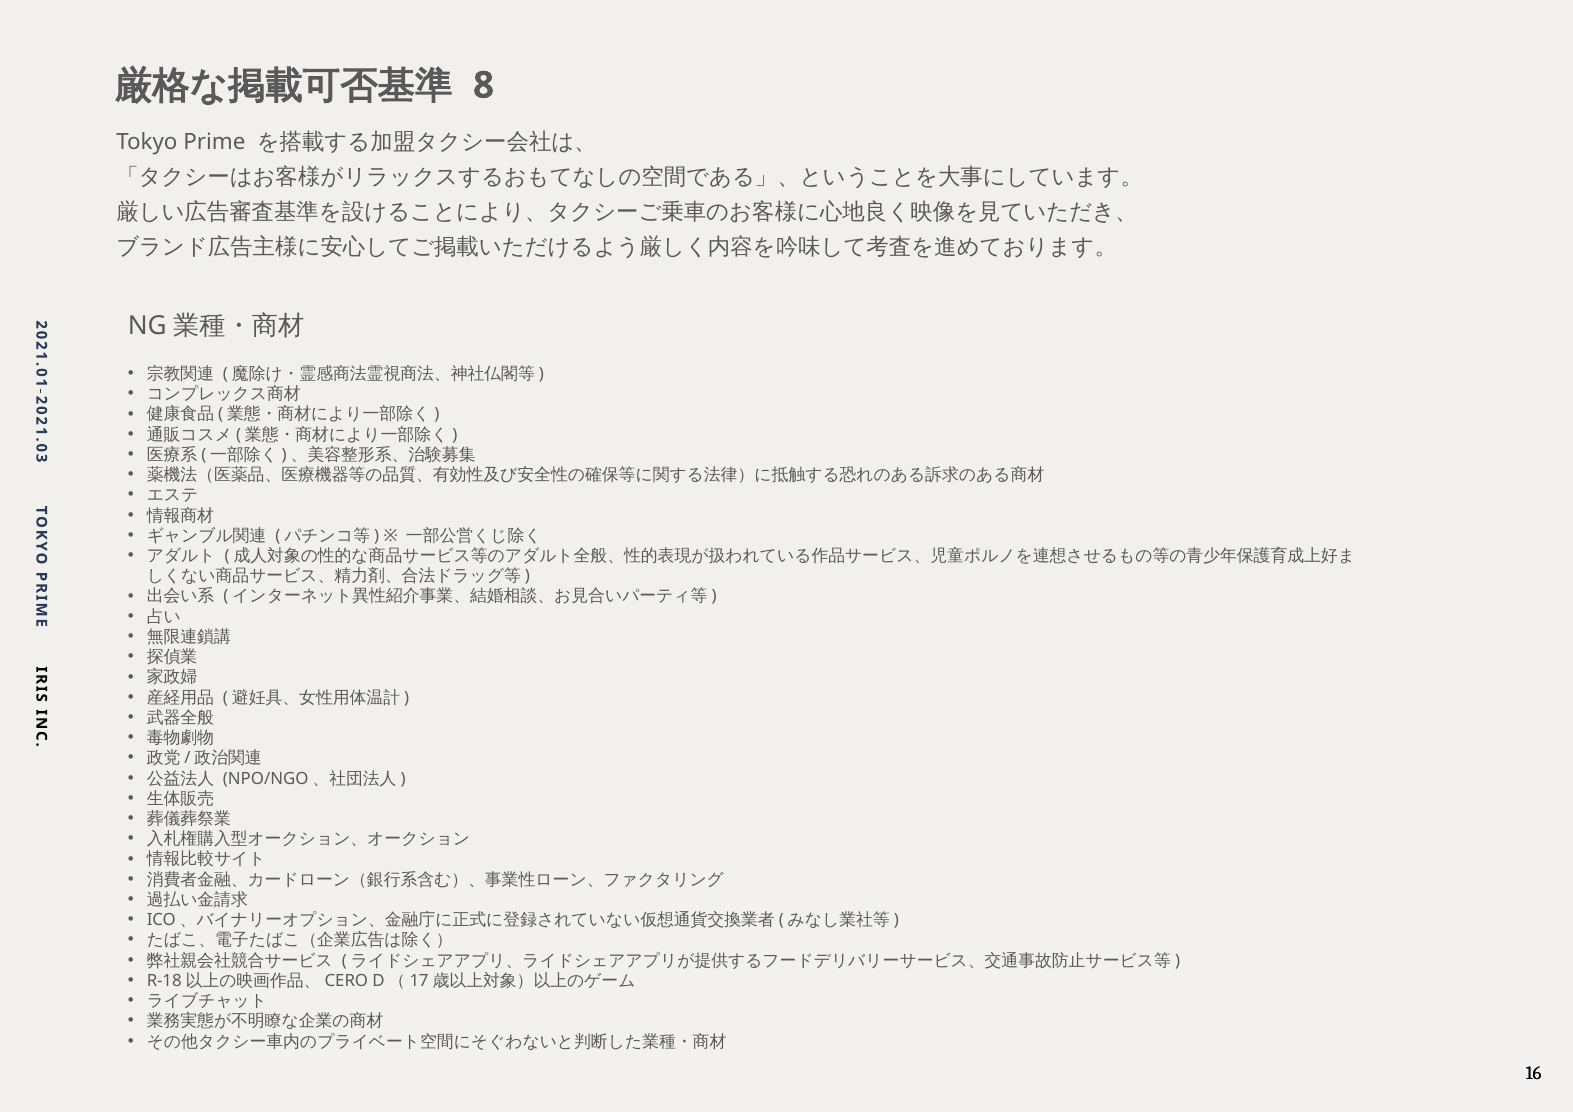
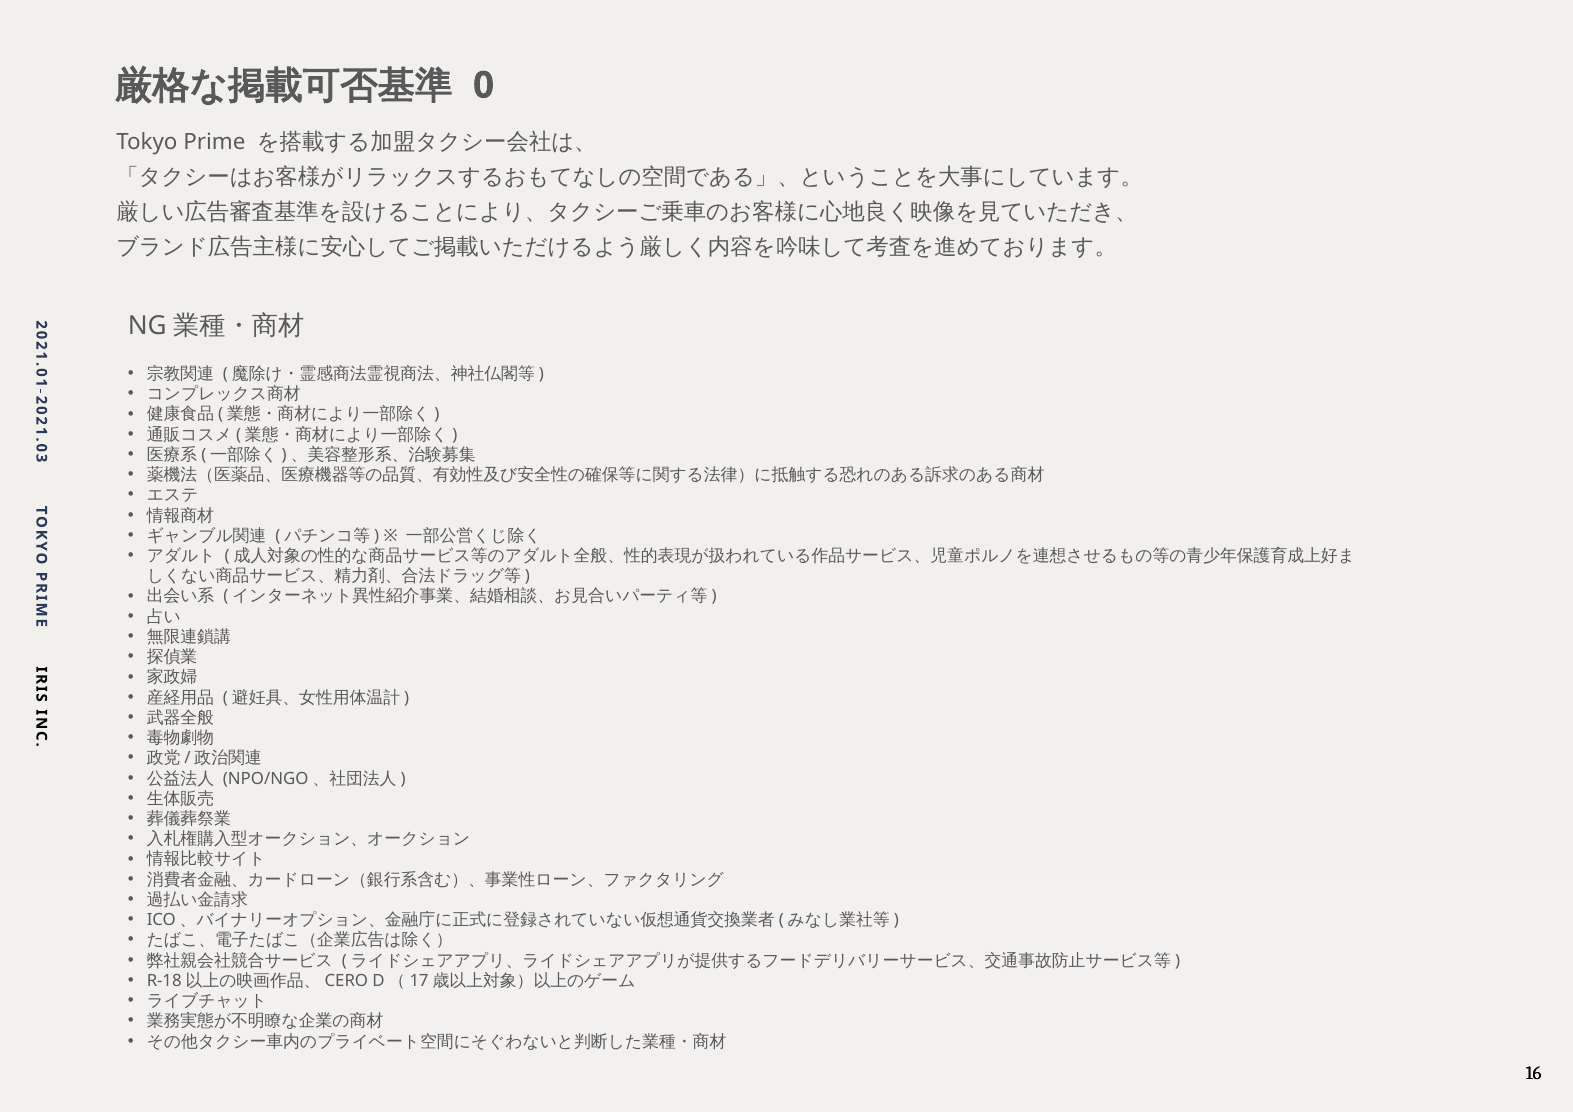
8 at (484, 85): 8 -> 0
